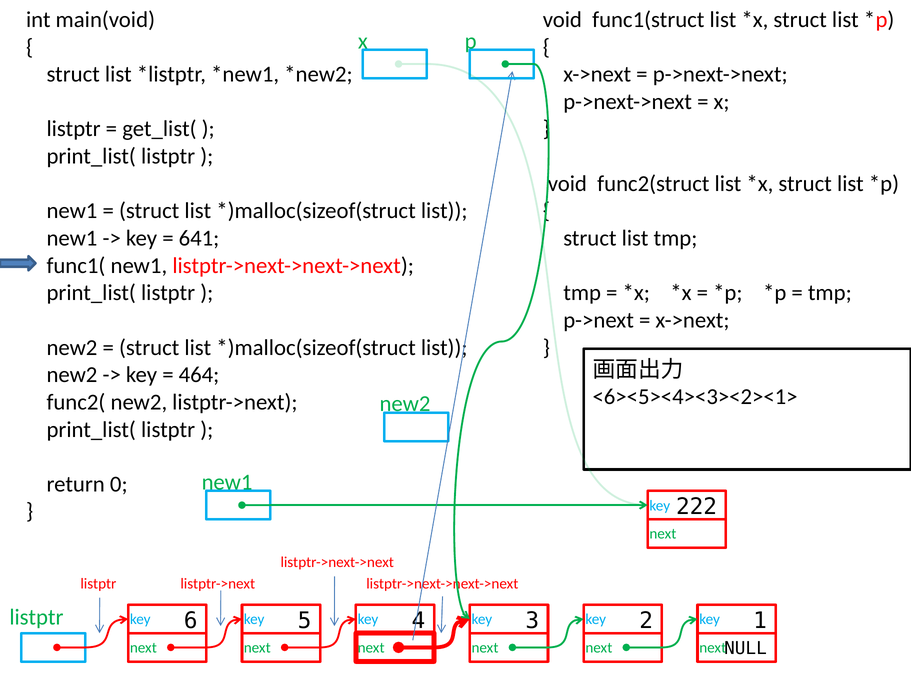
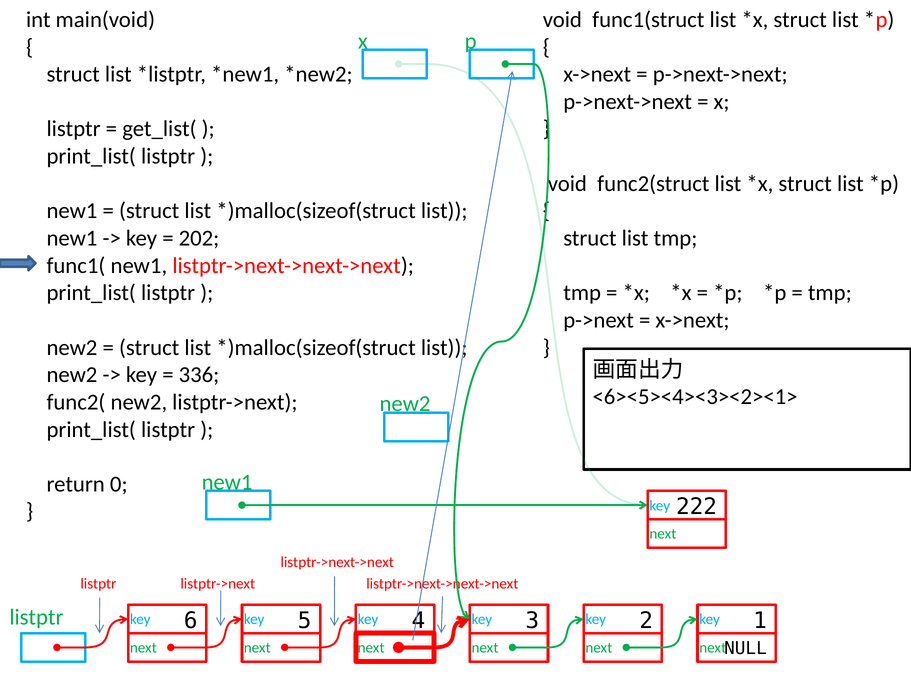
641: 641 -> 202
464: 464 -> 336
